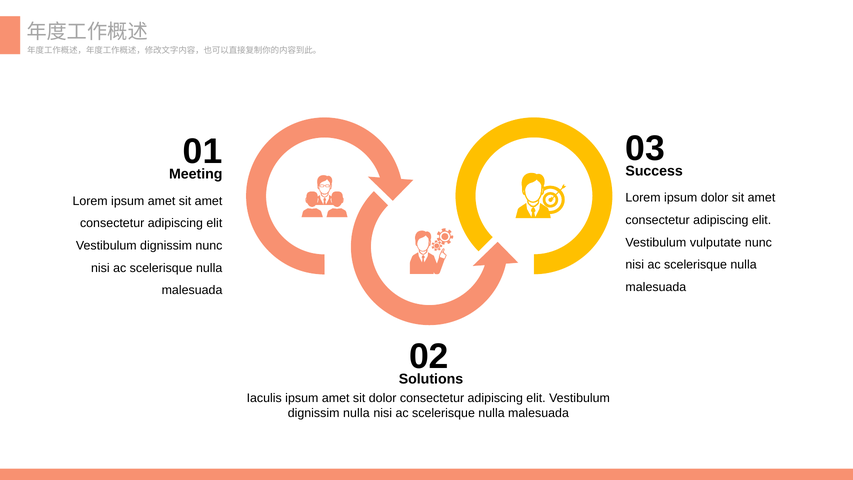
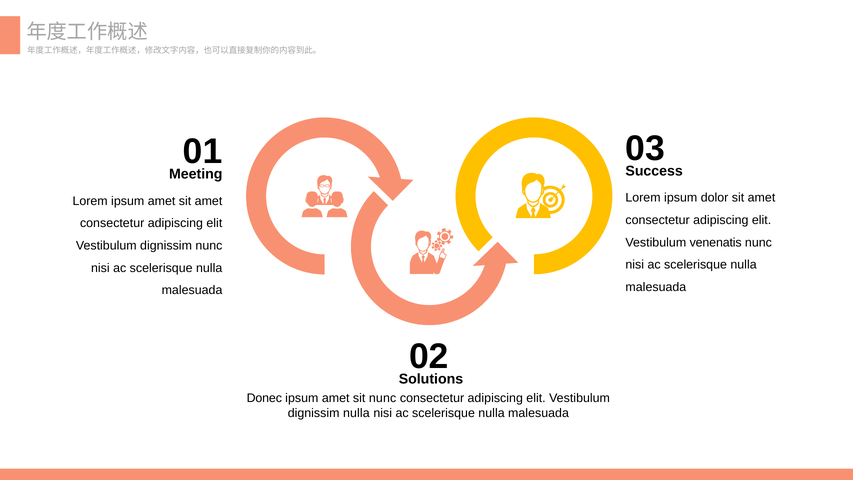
vulputate: vulputate -> venenatis
Iaculis: Iaculis -> Donec
sit dolor: dolor -> nunc
